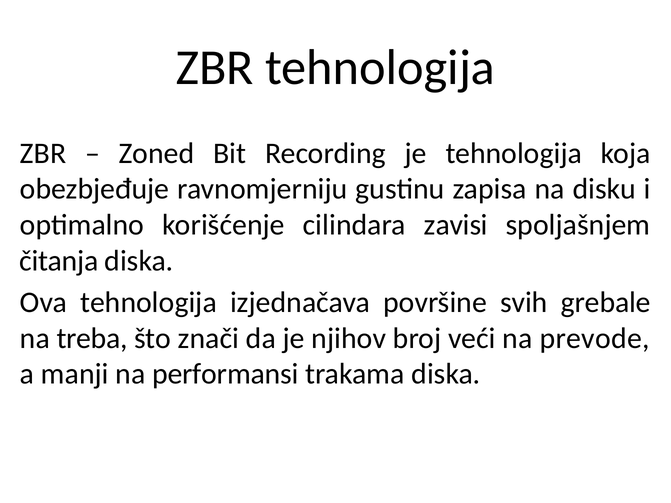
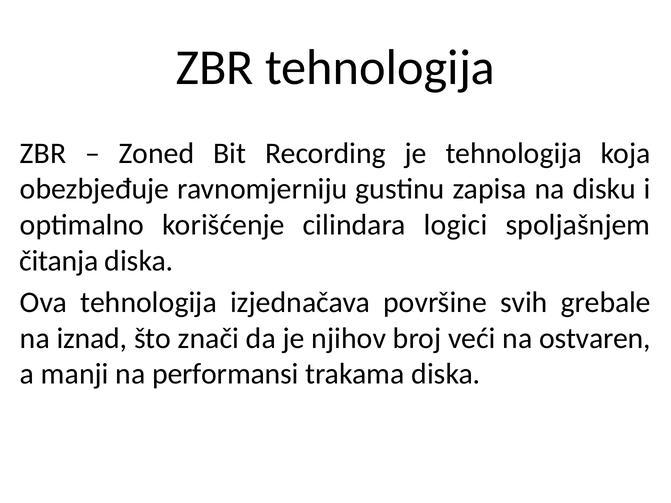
zavisi: zavisi -> logici
treba: treba -> iznad
prevode: prevode -> ostvaren
